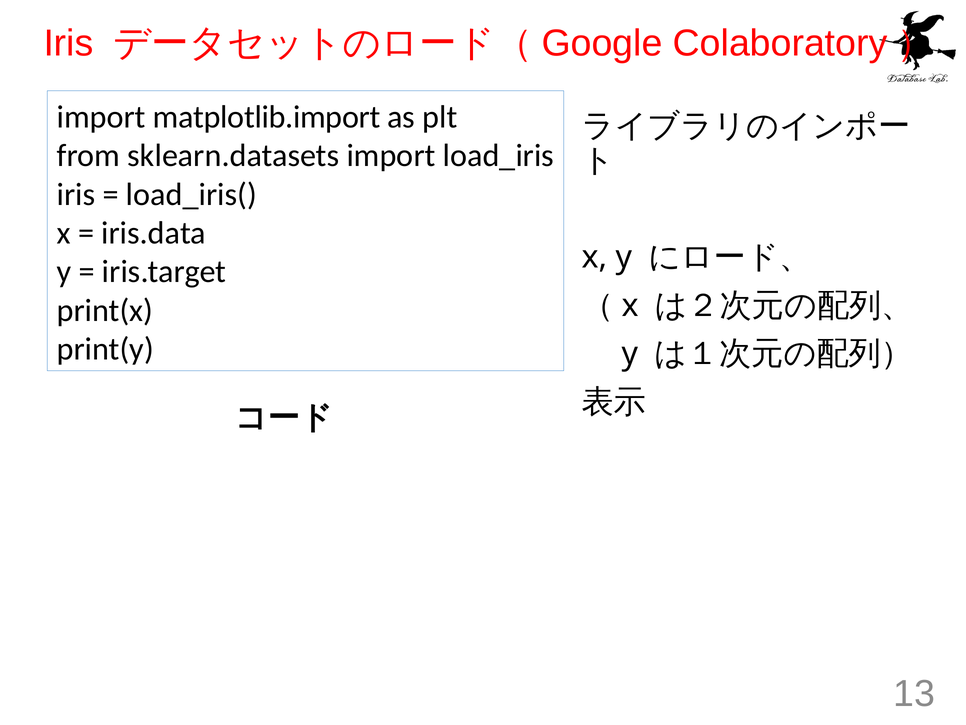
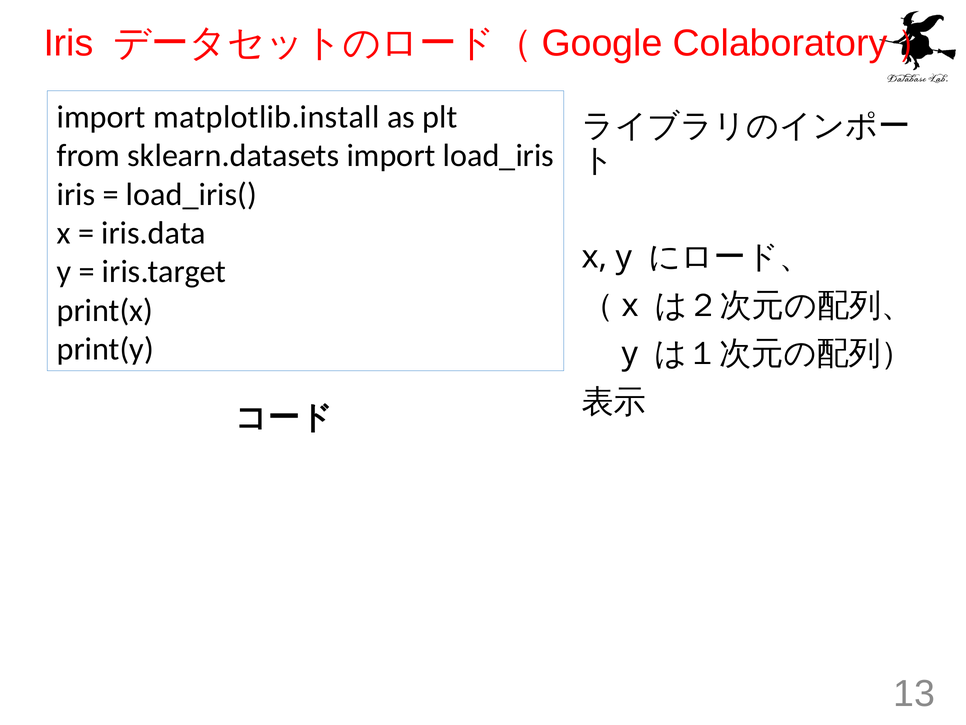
matplotlib.import: matplotlib.import -> matplotlib.install
